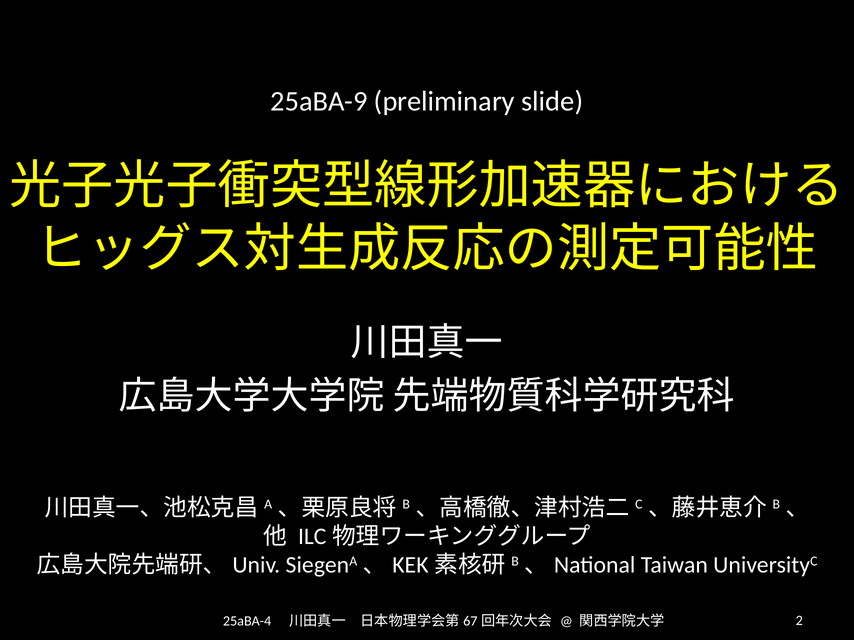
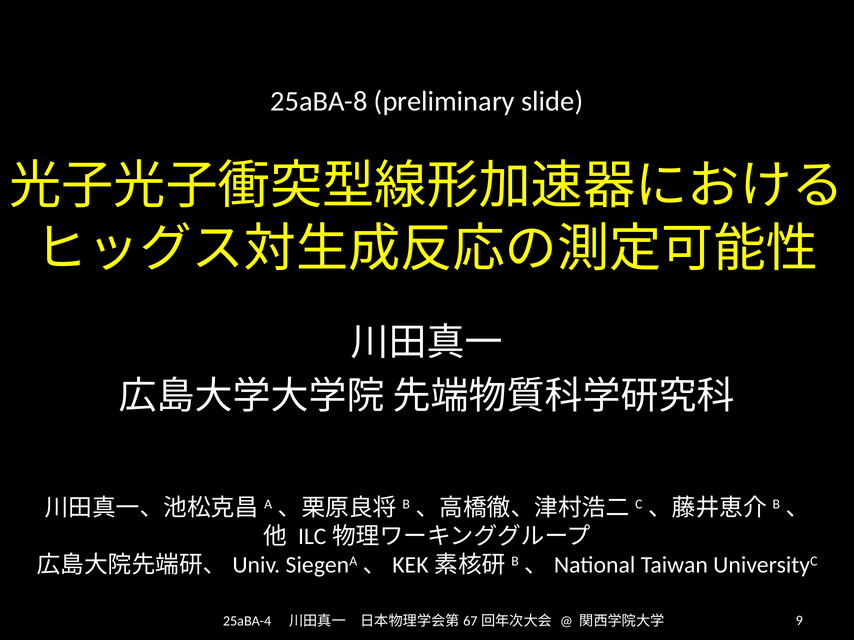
25aBA-9: 25aBA-9 -> 25aBA-8
2: 2 -> 9
